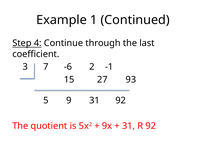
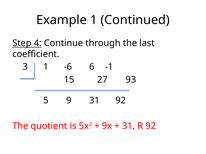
3 7: 7 -> 1
2: 2 -> 6
